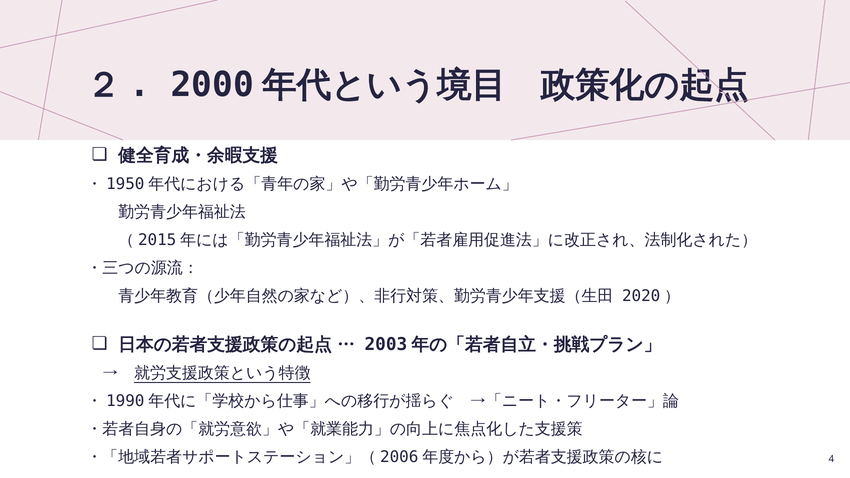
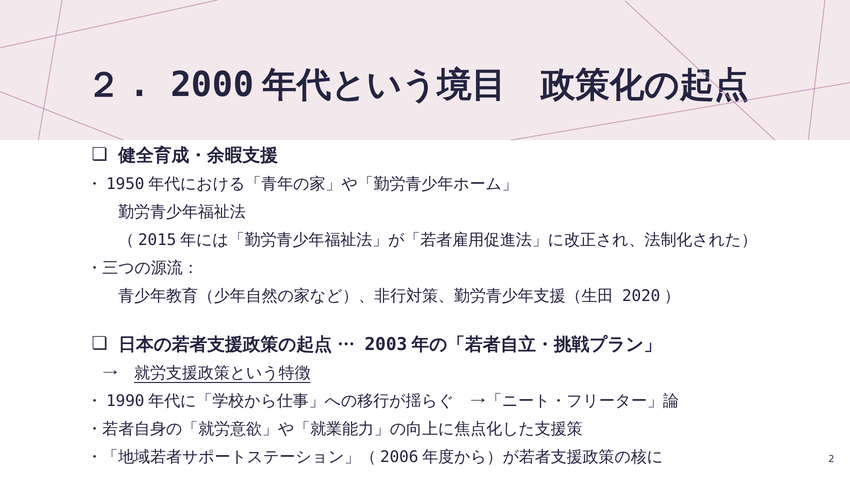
4: 4 -> 2
